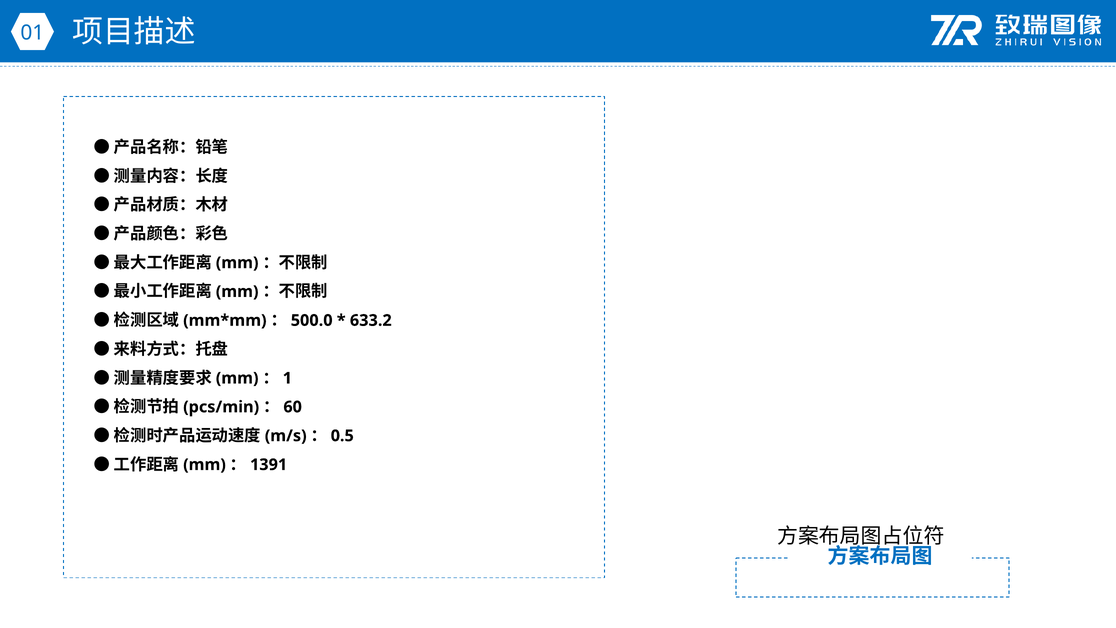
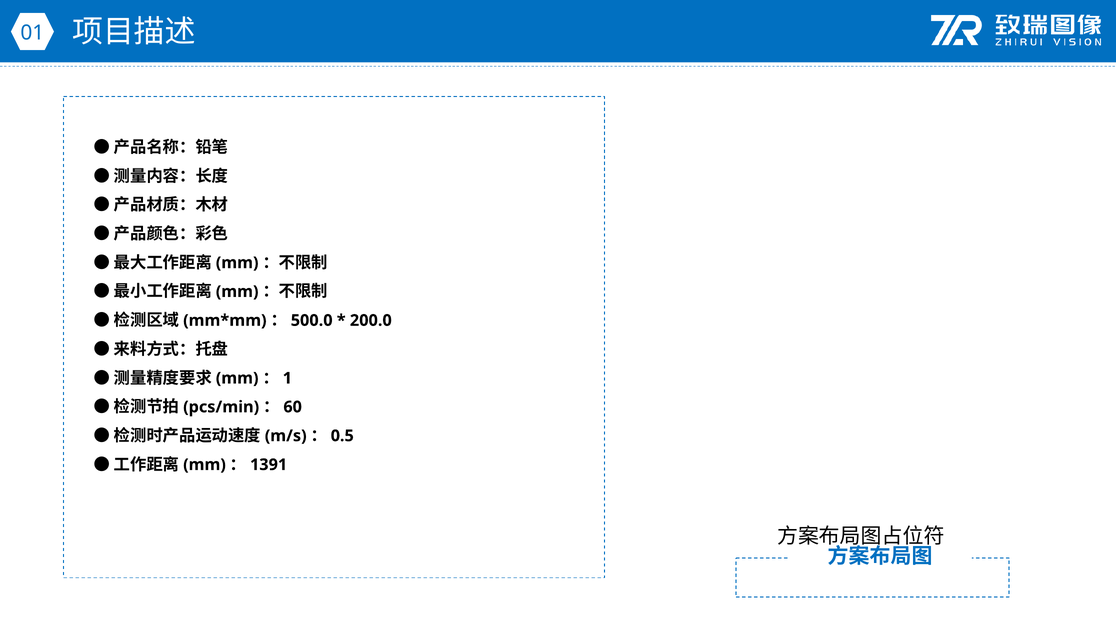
633.2: 633.2 -> 200.0
